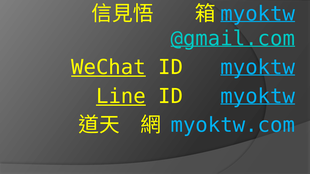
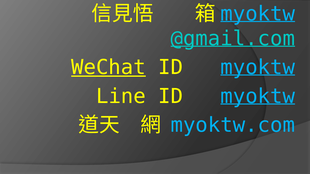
Line underline: present -> none
